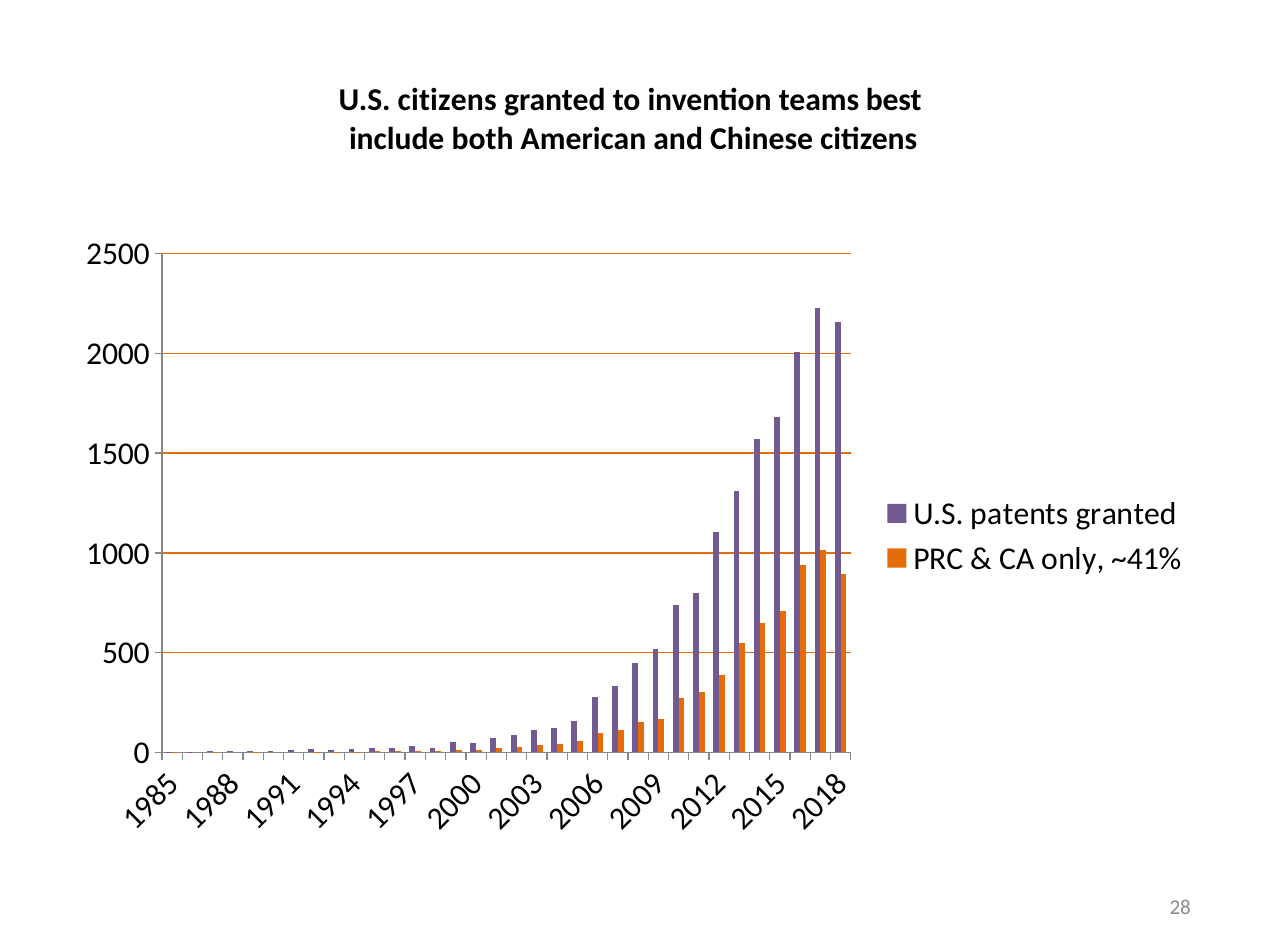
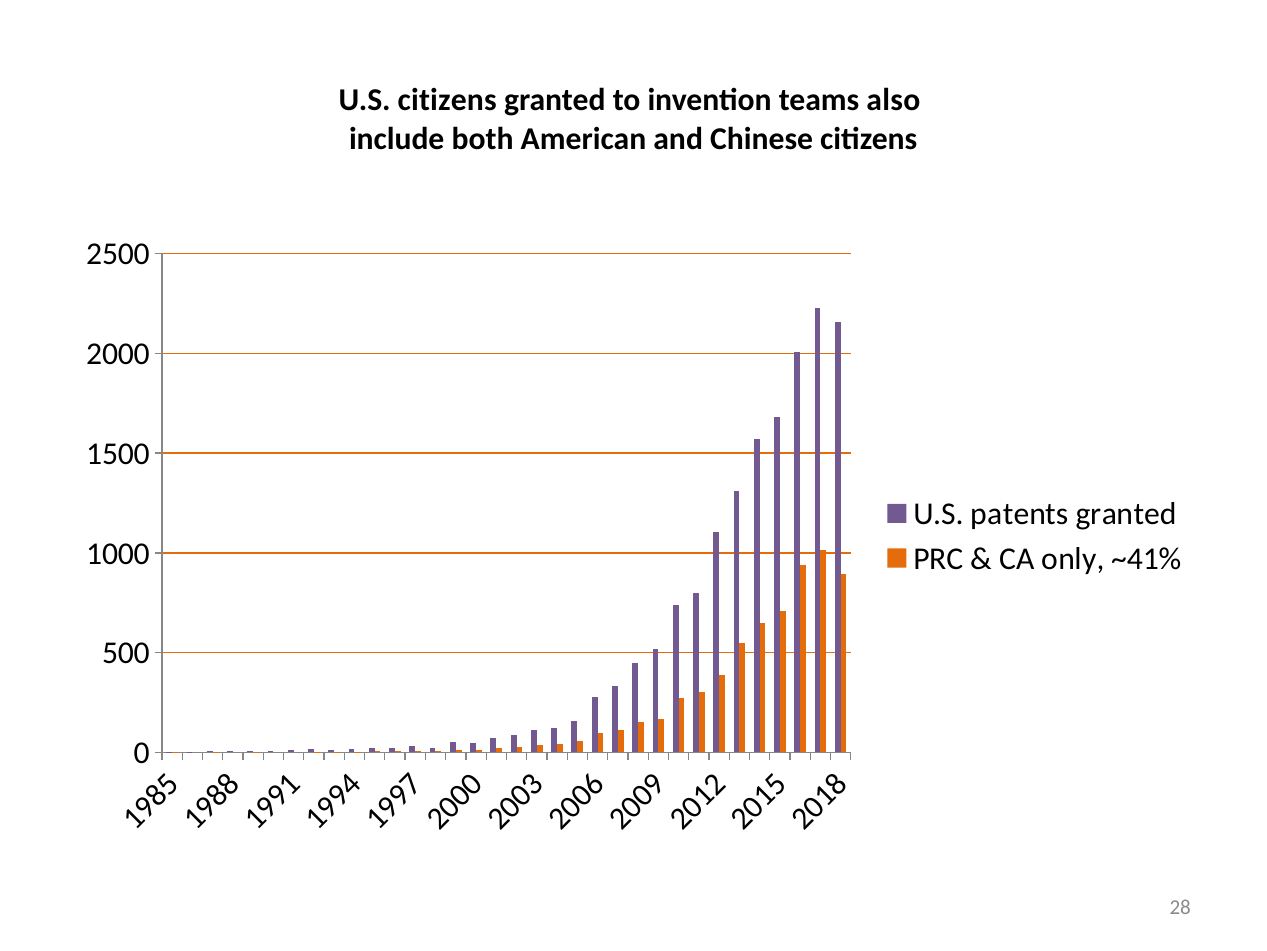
best: best -> also
